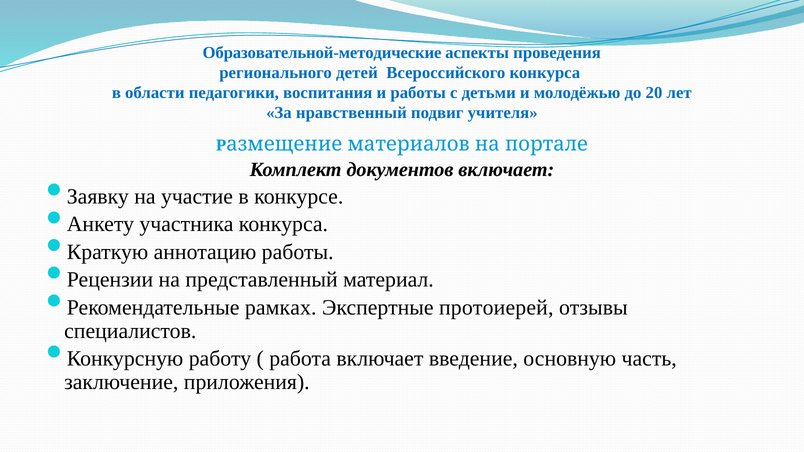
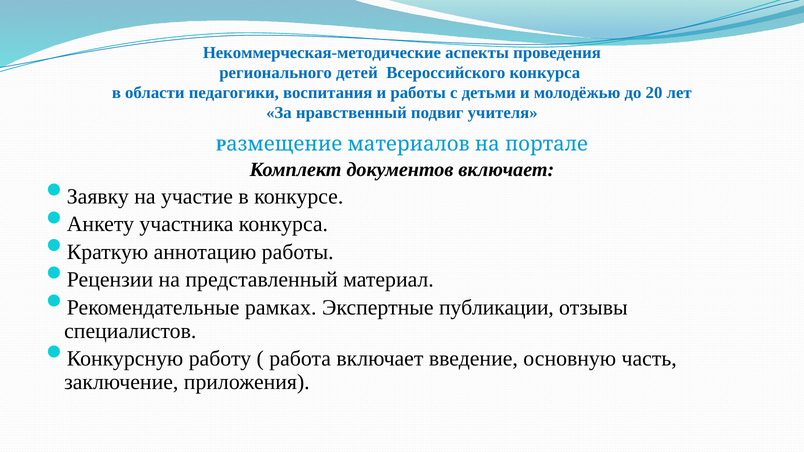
Образовательной-методические: Образовательной-методические -> Некоммерческая-методические
протоиерей: протоиерей -> публикации
